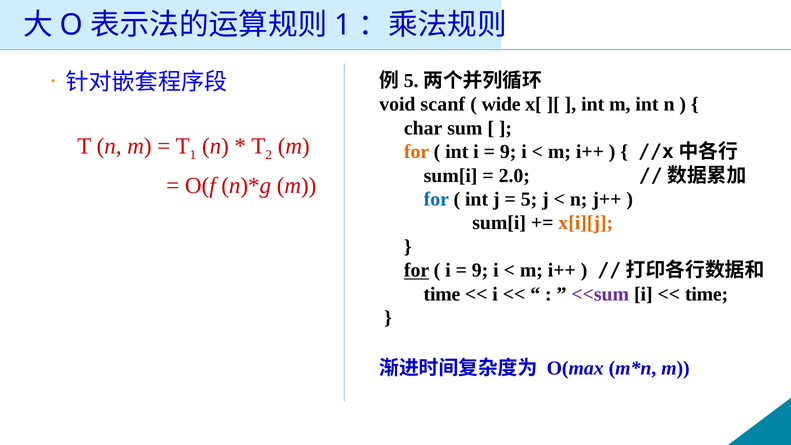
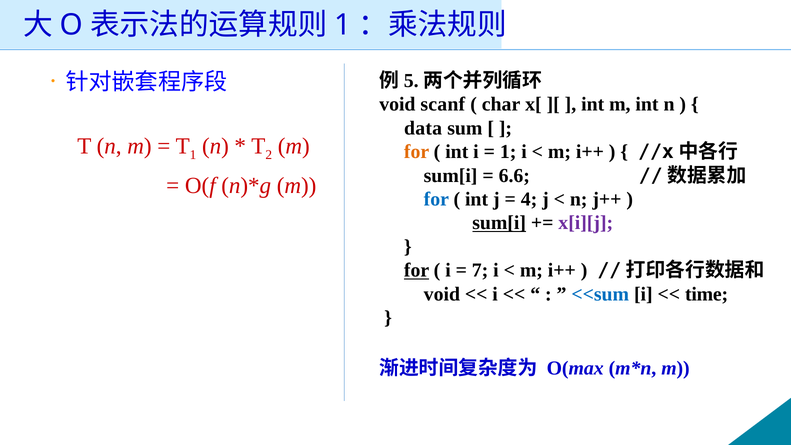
wide: wide -> char
char: char -> data
9 at (508, 152): 9 -> 1
2.0: 2.0 -> 6.6
5: 5 -> 4
sum[i at (499, 223) underline: none -> present
x[i][j colour: orange -> purple
9 at (480, 270): 9 -> 7
time at (442, 294): time -> void
<<sum colour: purple -> blue
